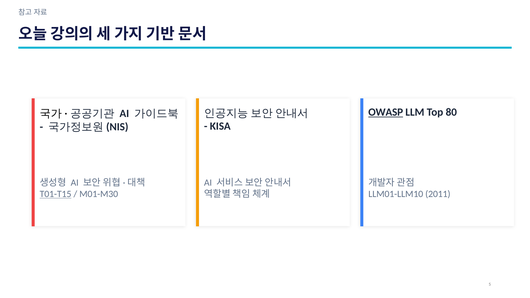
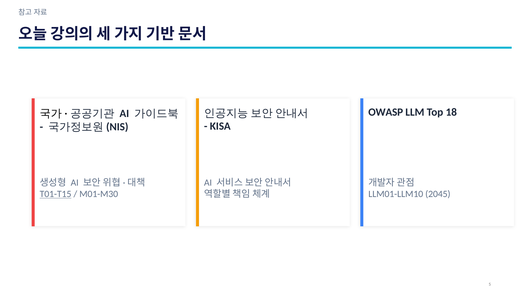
OWASP underline: present -> none
80: 80 -> 18
2011: 2011 -> 2045
